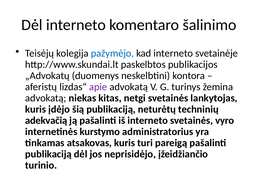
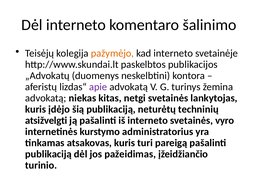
pažymėjo colour: blue -> orange
adekvačią: adekvačią -> atsižvelgti
neprisidėjo: neprisidėjo -> pažeidimas
